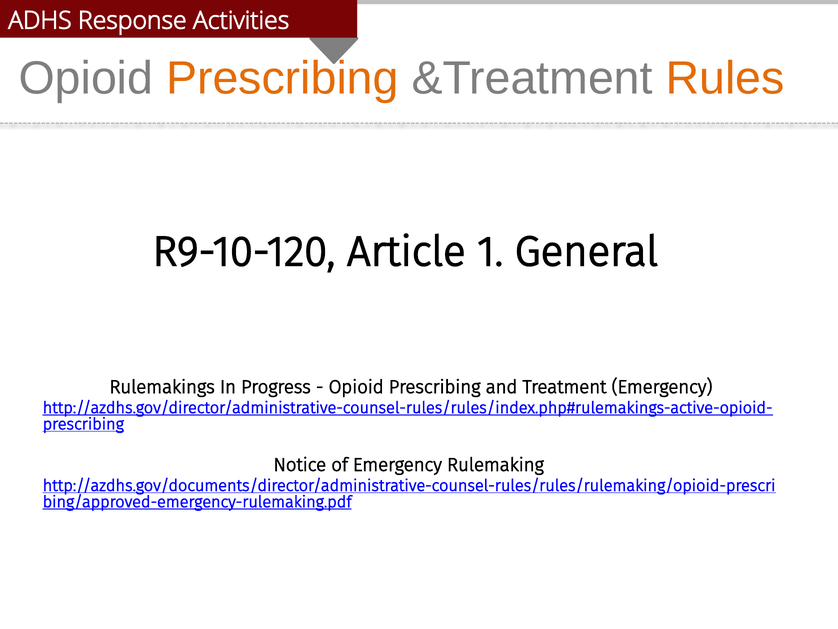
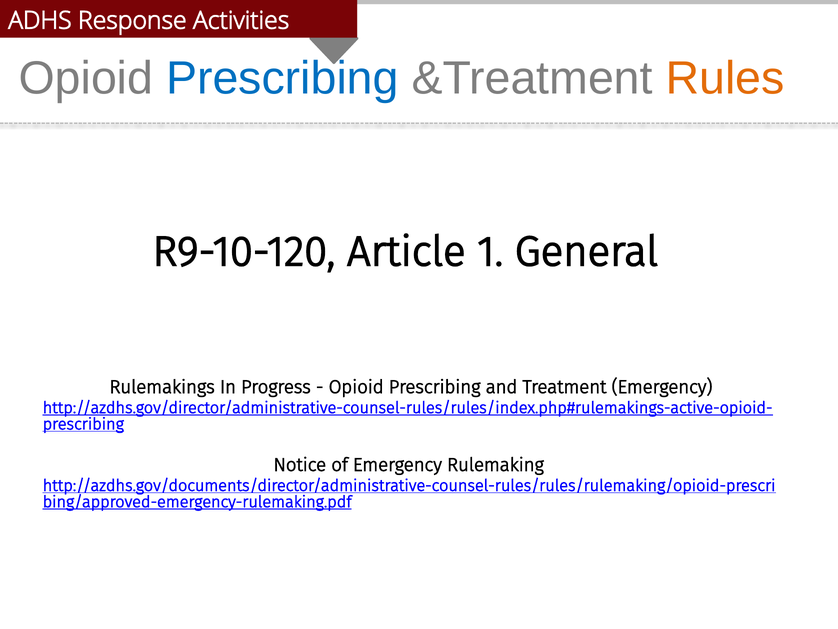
Prescribing at (282, 79) colour: orange -> blue
